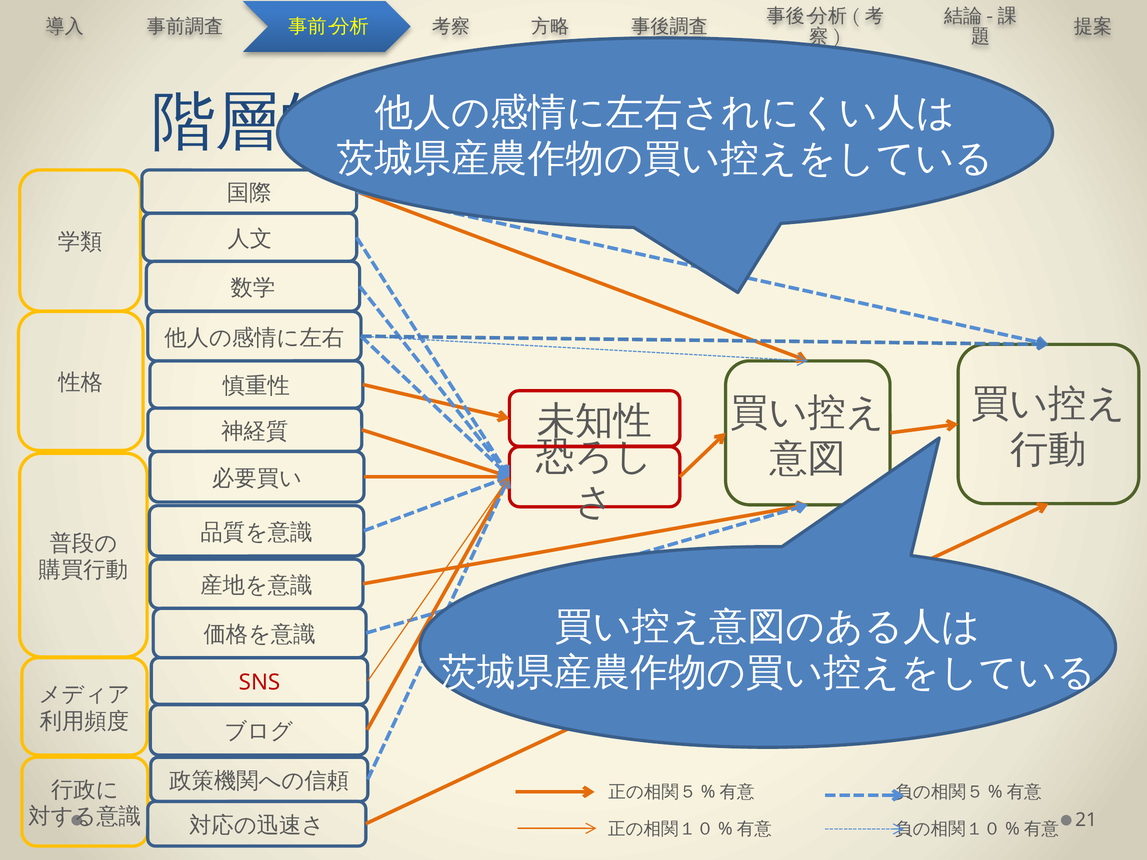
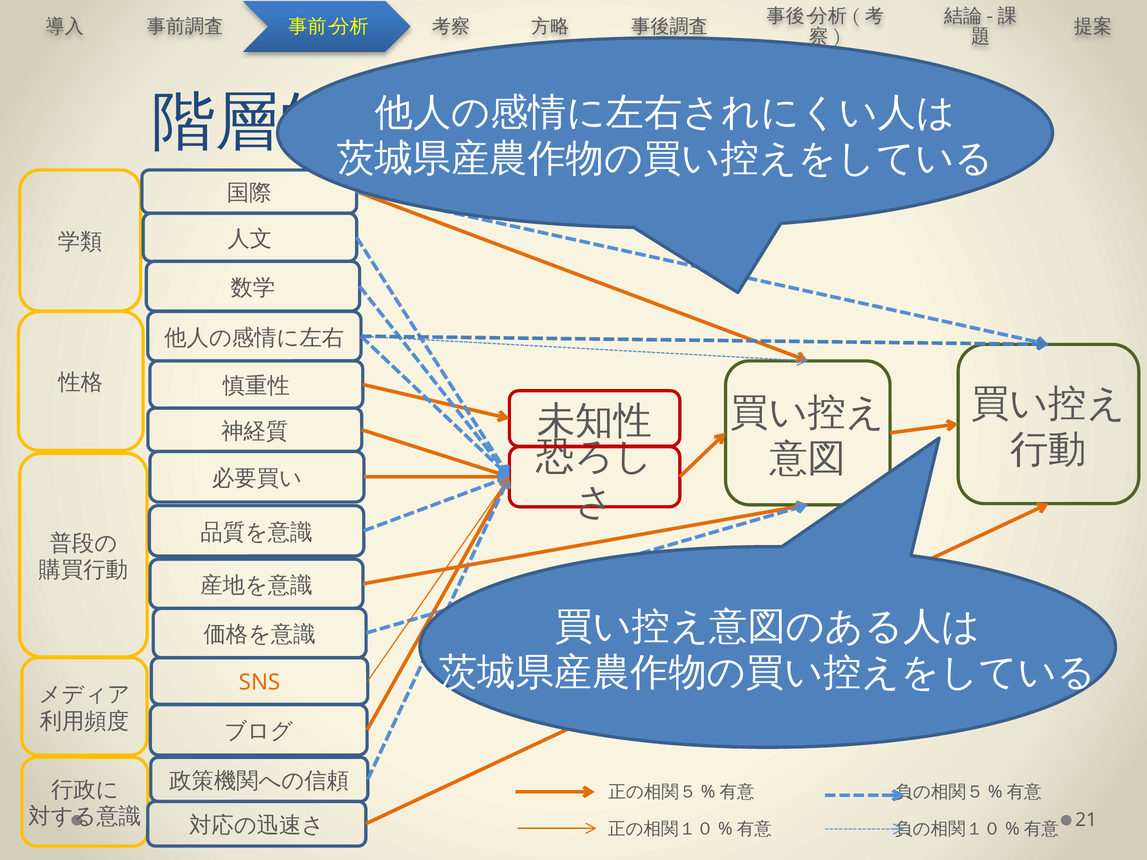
SNS colour: red -> orange
